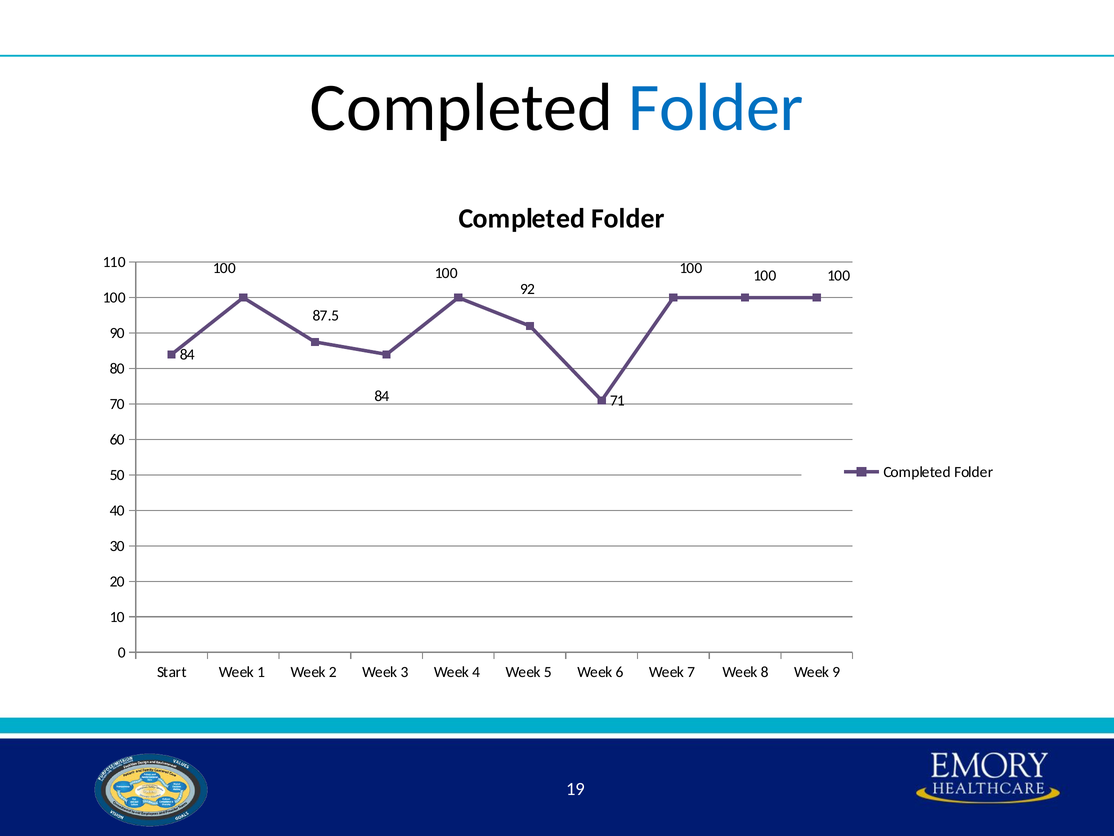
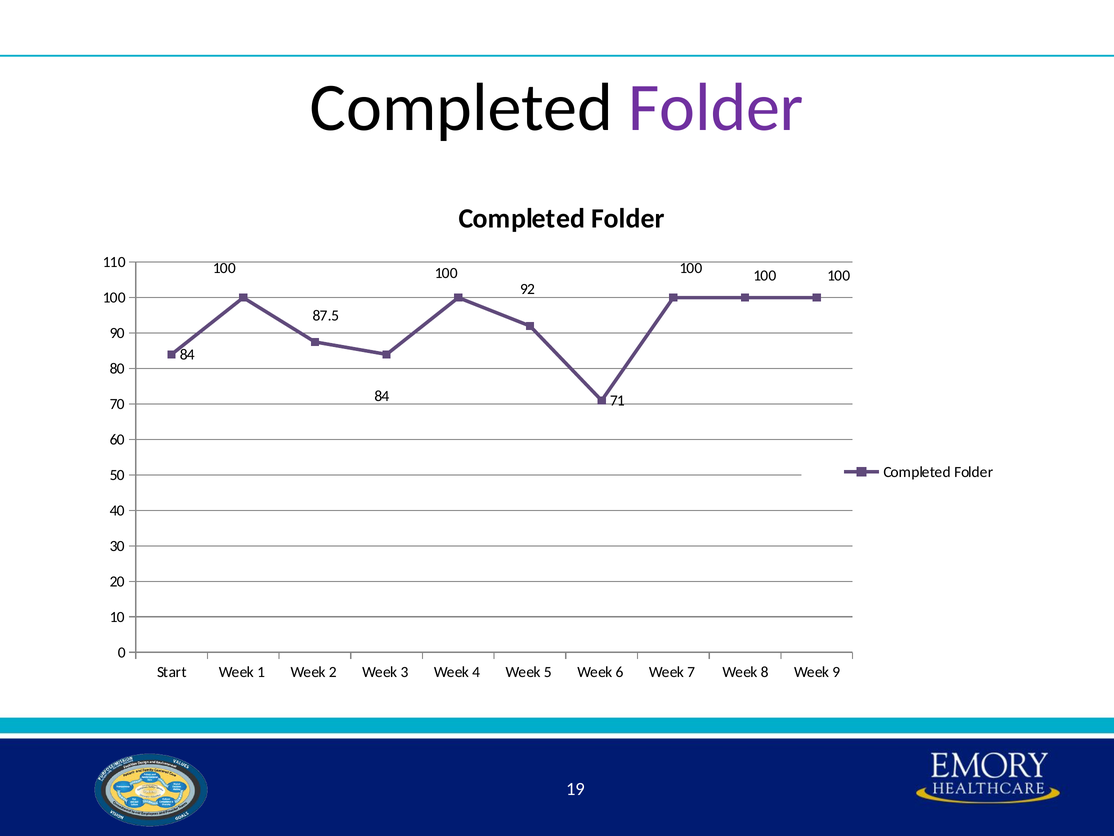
Folder at (716, 108) colour: blue -> purple
